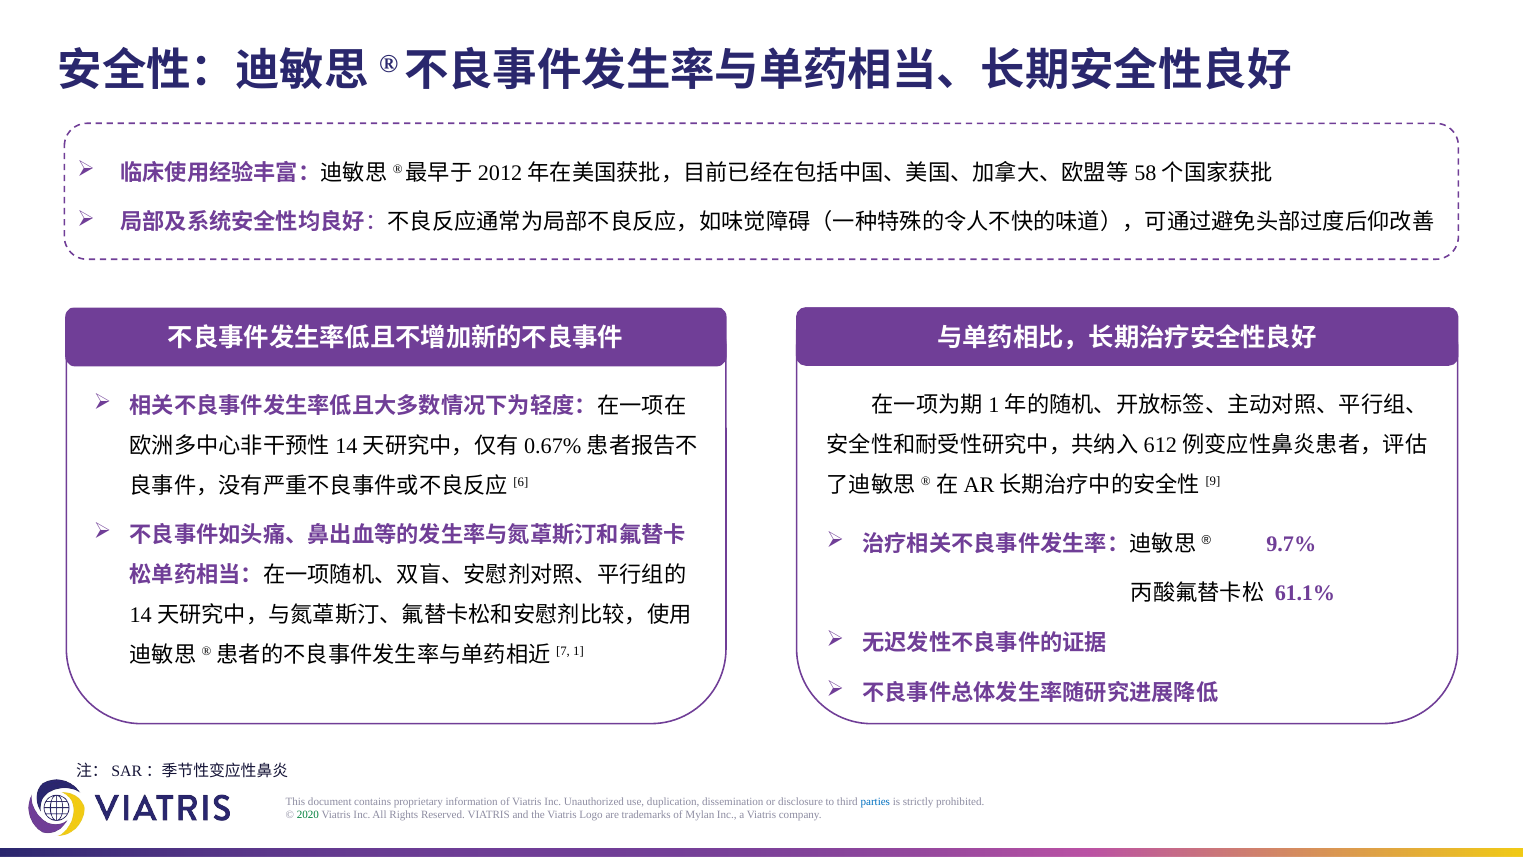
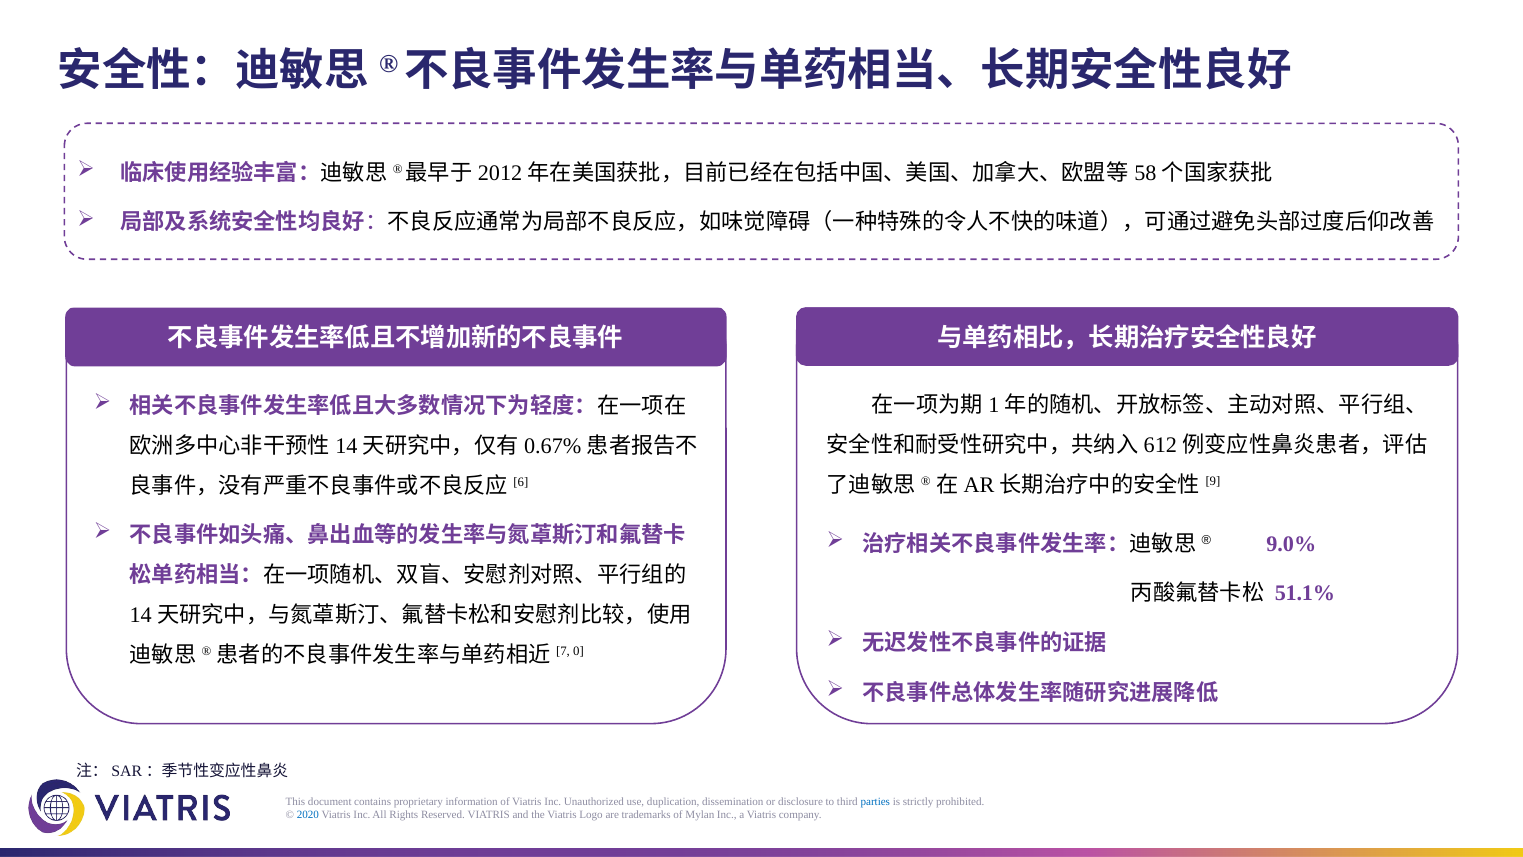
9.7%: 9.7% -> 9.0%
61.1%: 61.1% -> 51.1%
1: 1 -> 0
2020 colour: green -> blue
